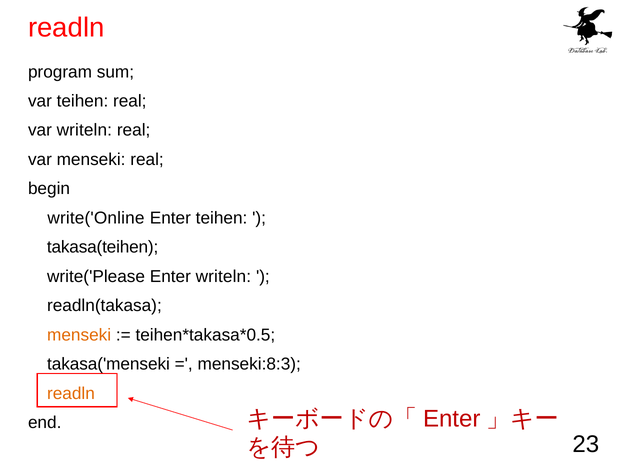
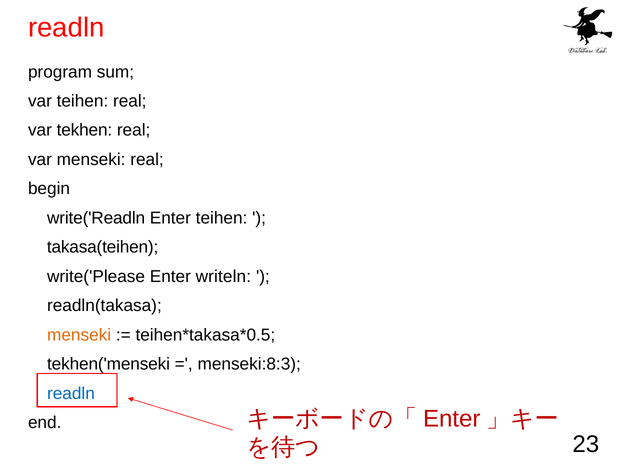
var writeln: writeln -> tekhen
write('Online: write('Online -> write('Readln
takasa('menseki: takasa('menseki -> tekhen('menseki
readln at (71, 394) colour: orange -> blue
